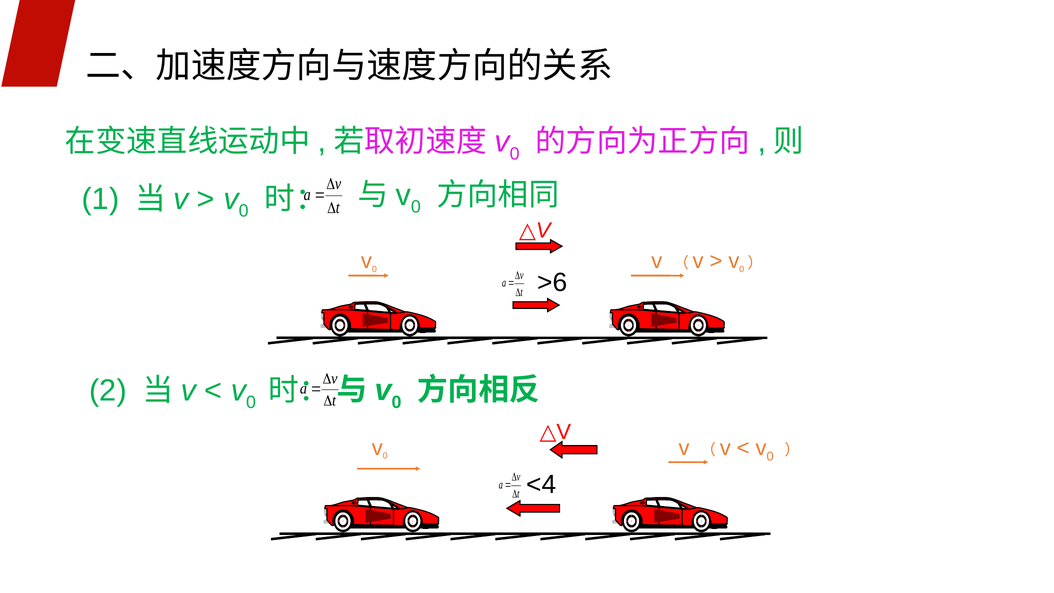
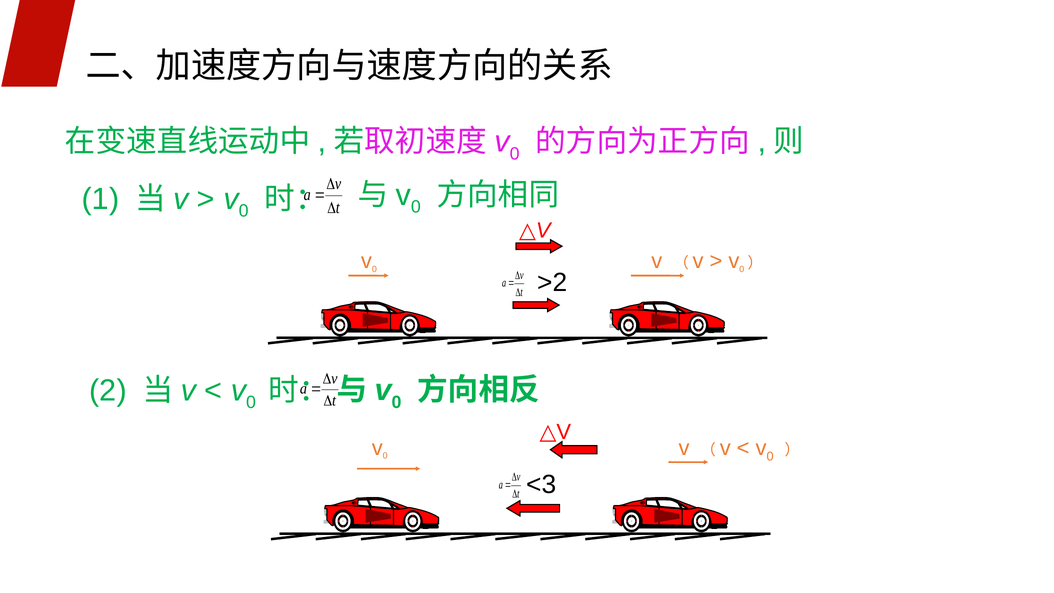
>6: >6 -> >2
<4: <4 -> <3
